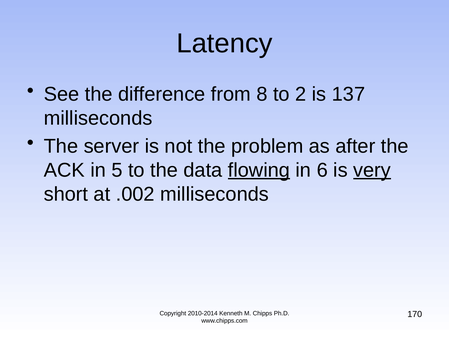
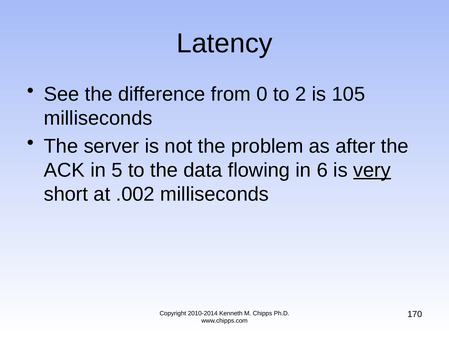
8: 8 -> 0
137: 137 -> 105
flowing underline: present -> none
